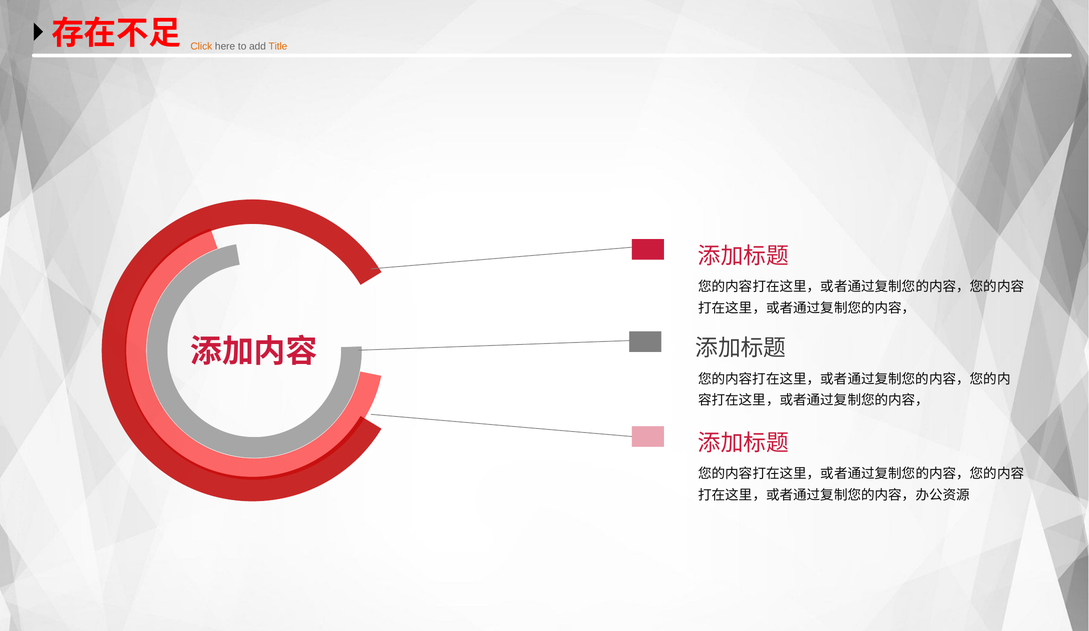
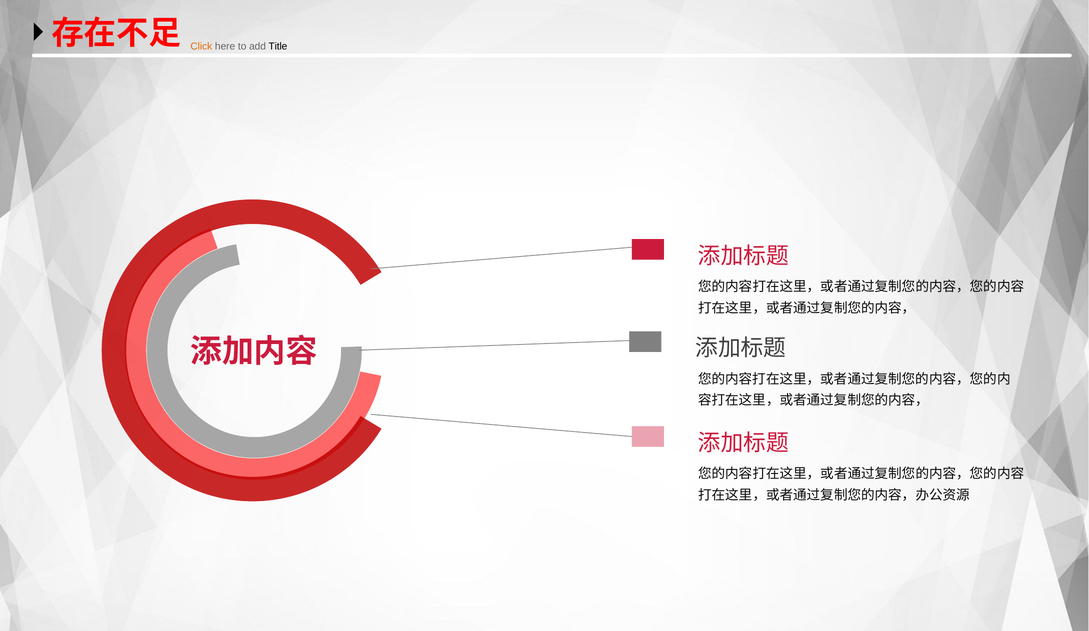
Title colour: orange -> black
